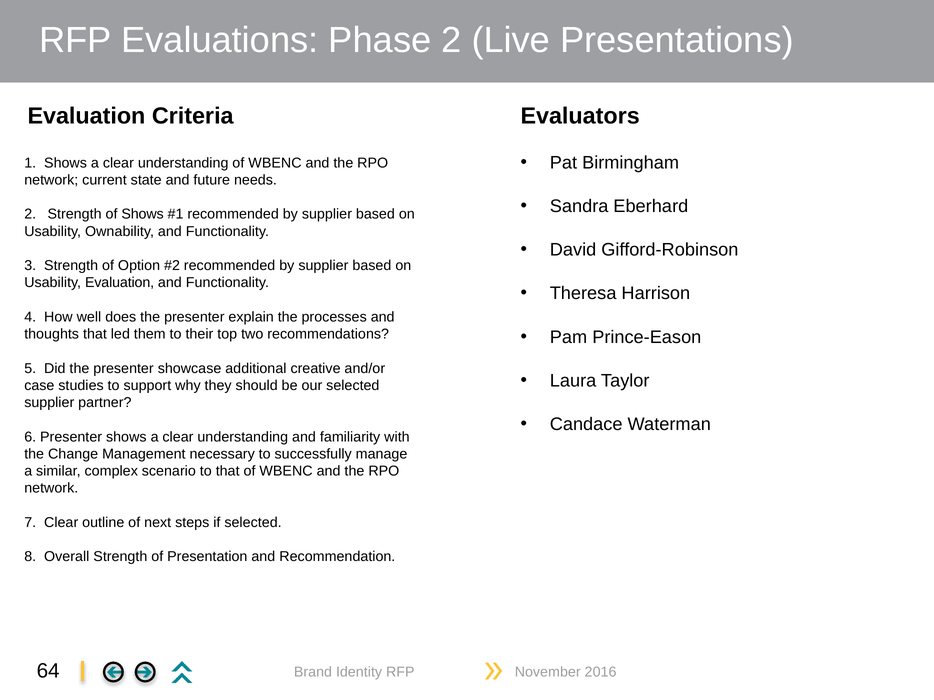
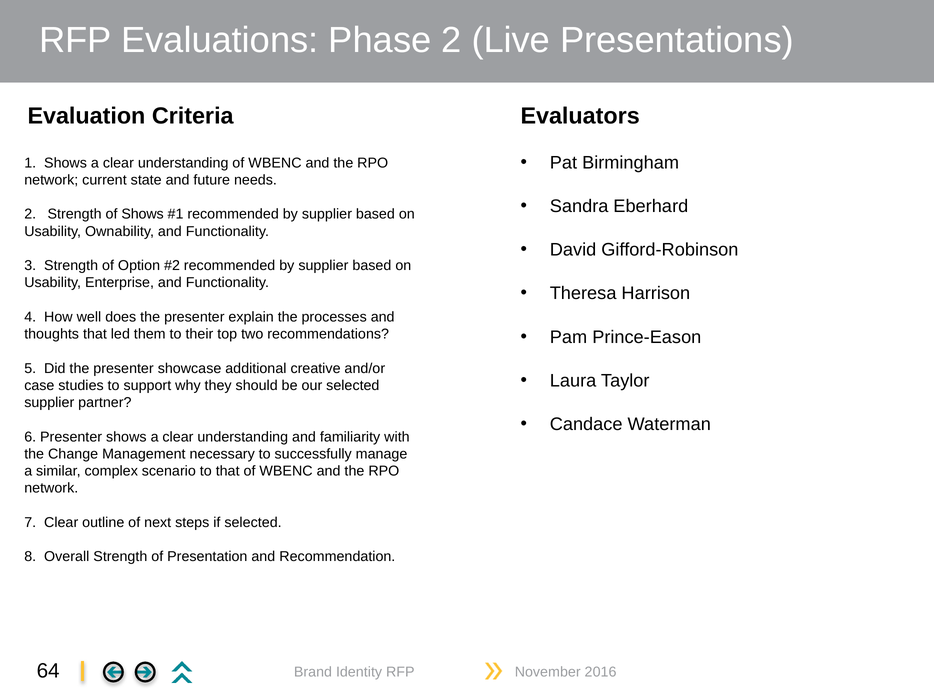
Usability Evaluation: Evaluation -> Enterprise
